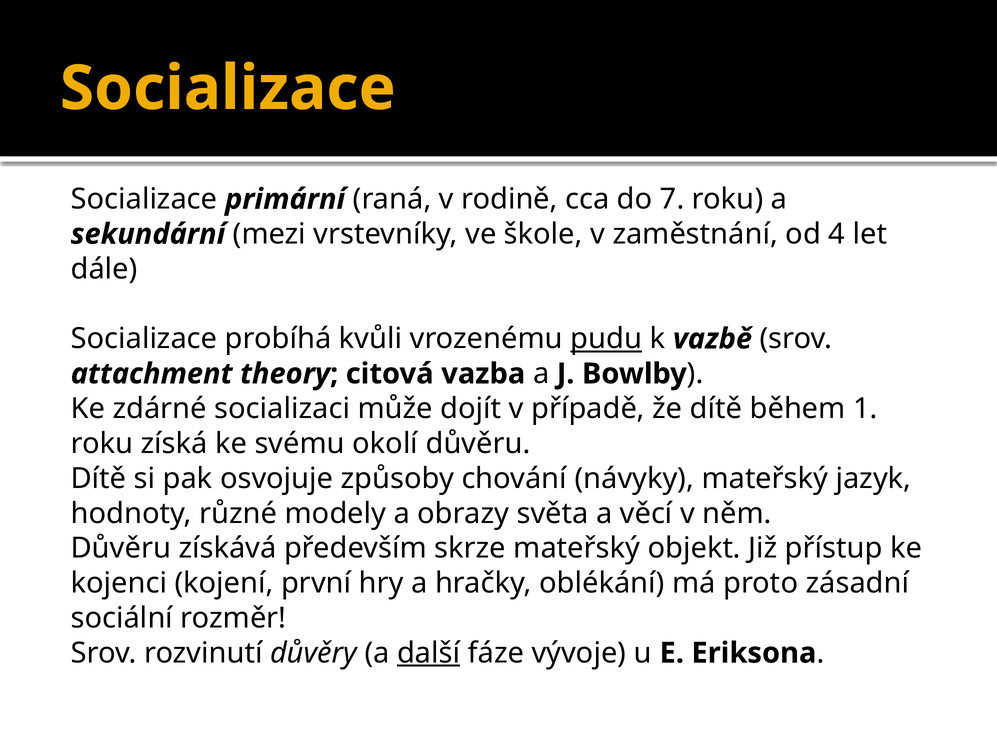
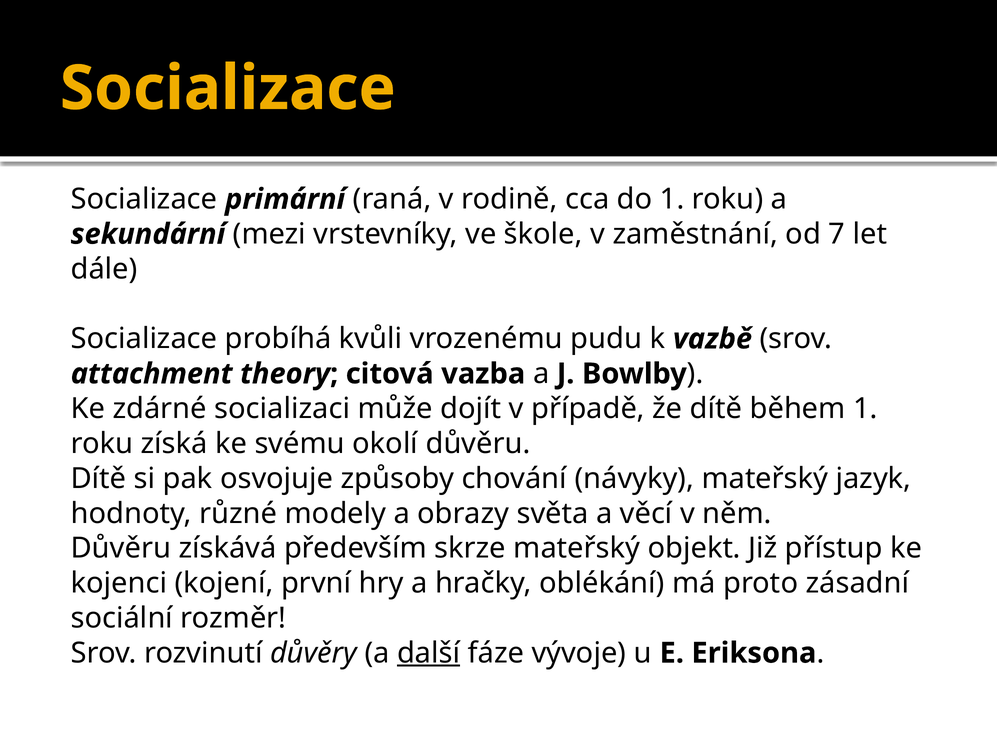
do 7: 7 -> 1
4: 4 -> 7
pudu underline: present -> none
